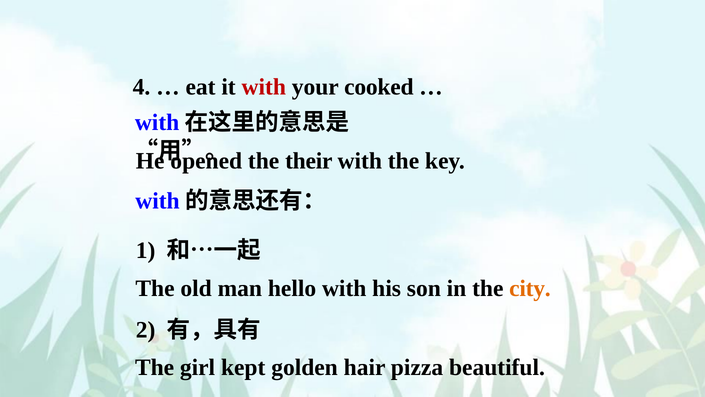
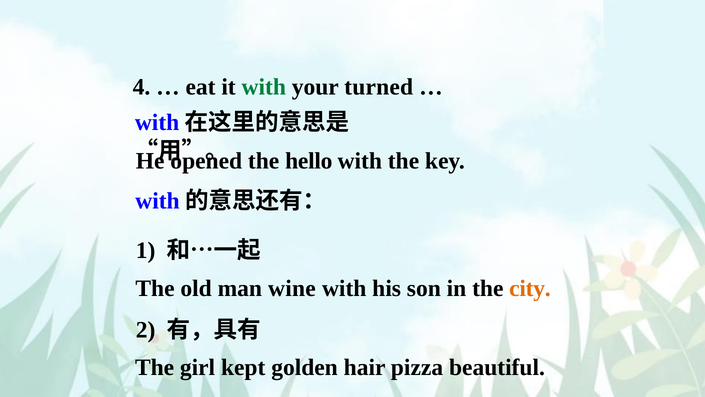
with at (264, 87) colour: red -> green
cooked: cooked -> turned
their: their -> hello
hello: hello -> wine
